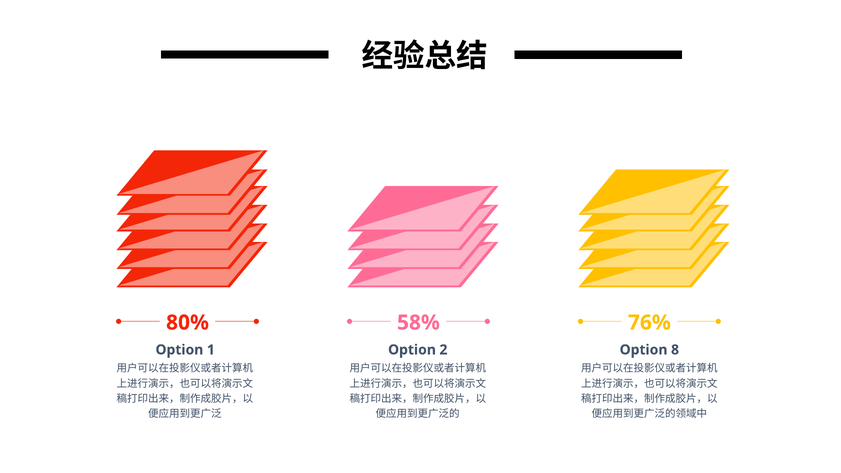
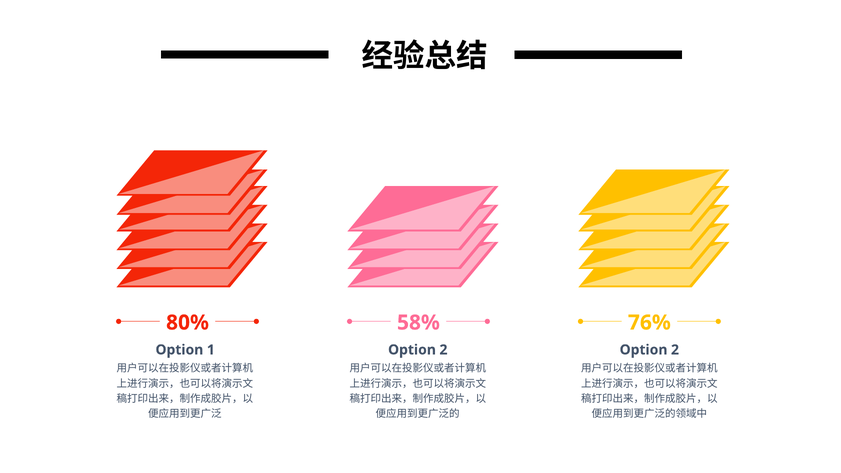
8 at (675, 350): 8 -> 2
